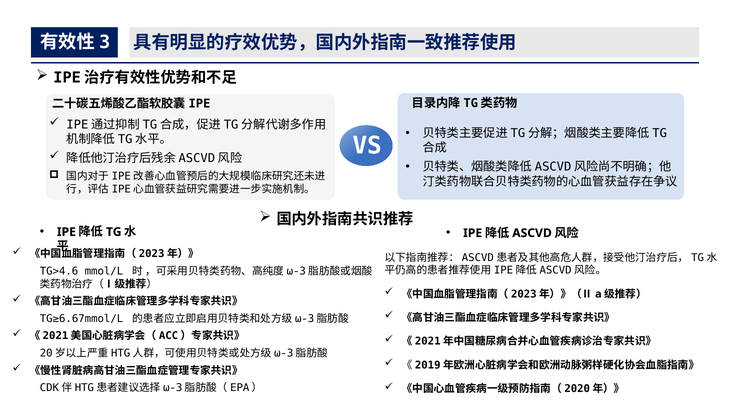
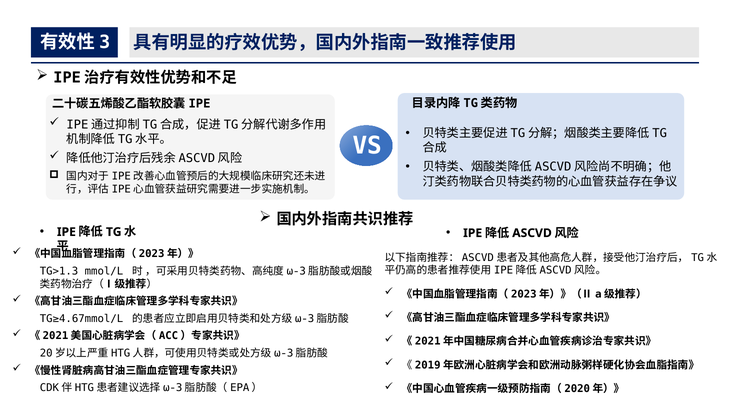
TG>4.6: TG>4.6 -> TG>1.3
TG≥6.67mmol/L: TG≥6.67mmol/L -> TG≥4.67mmol/L
